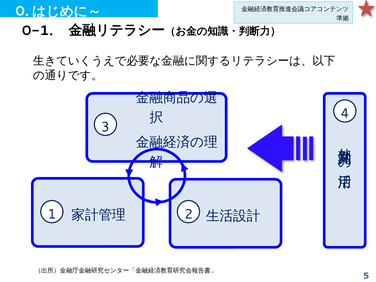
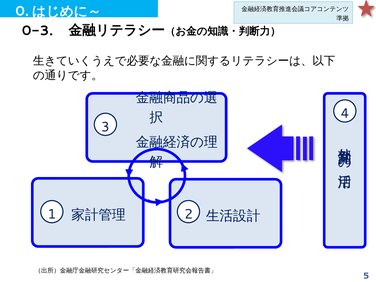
0-1: 0-1 -> 0-3
